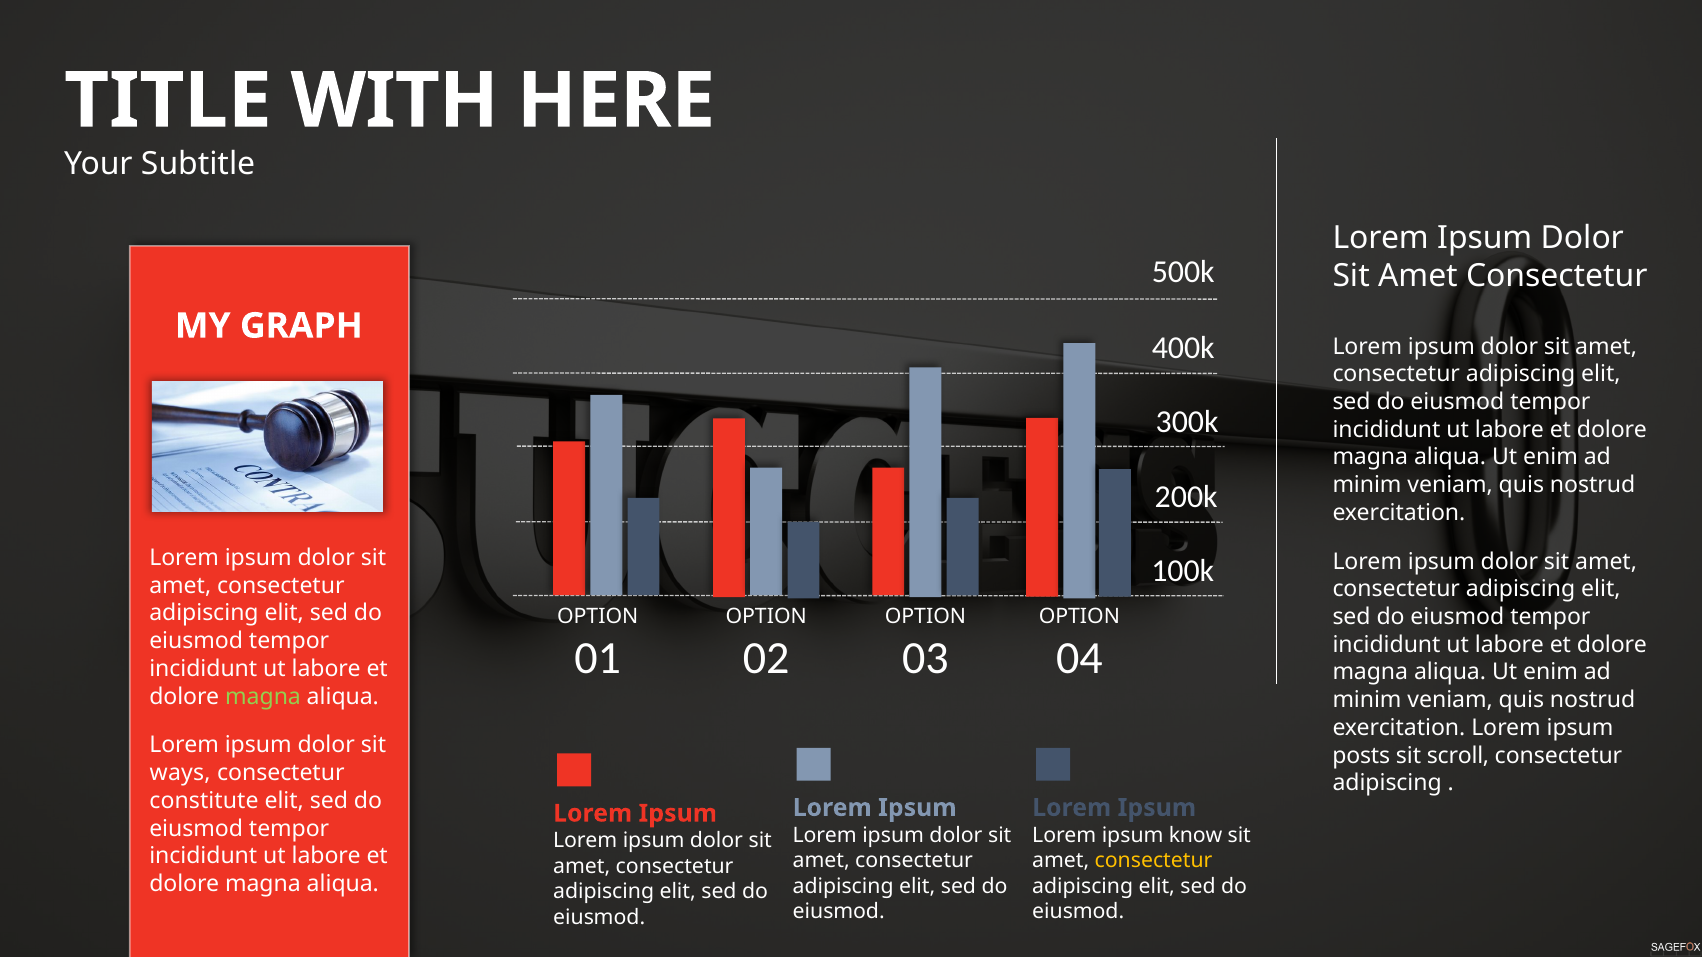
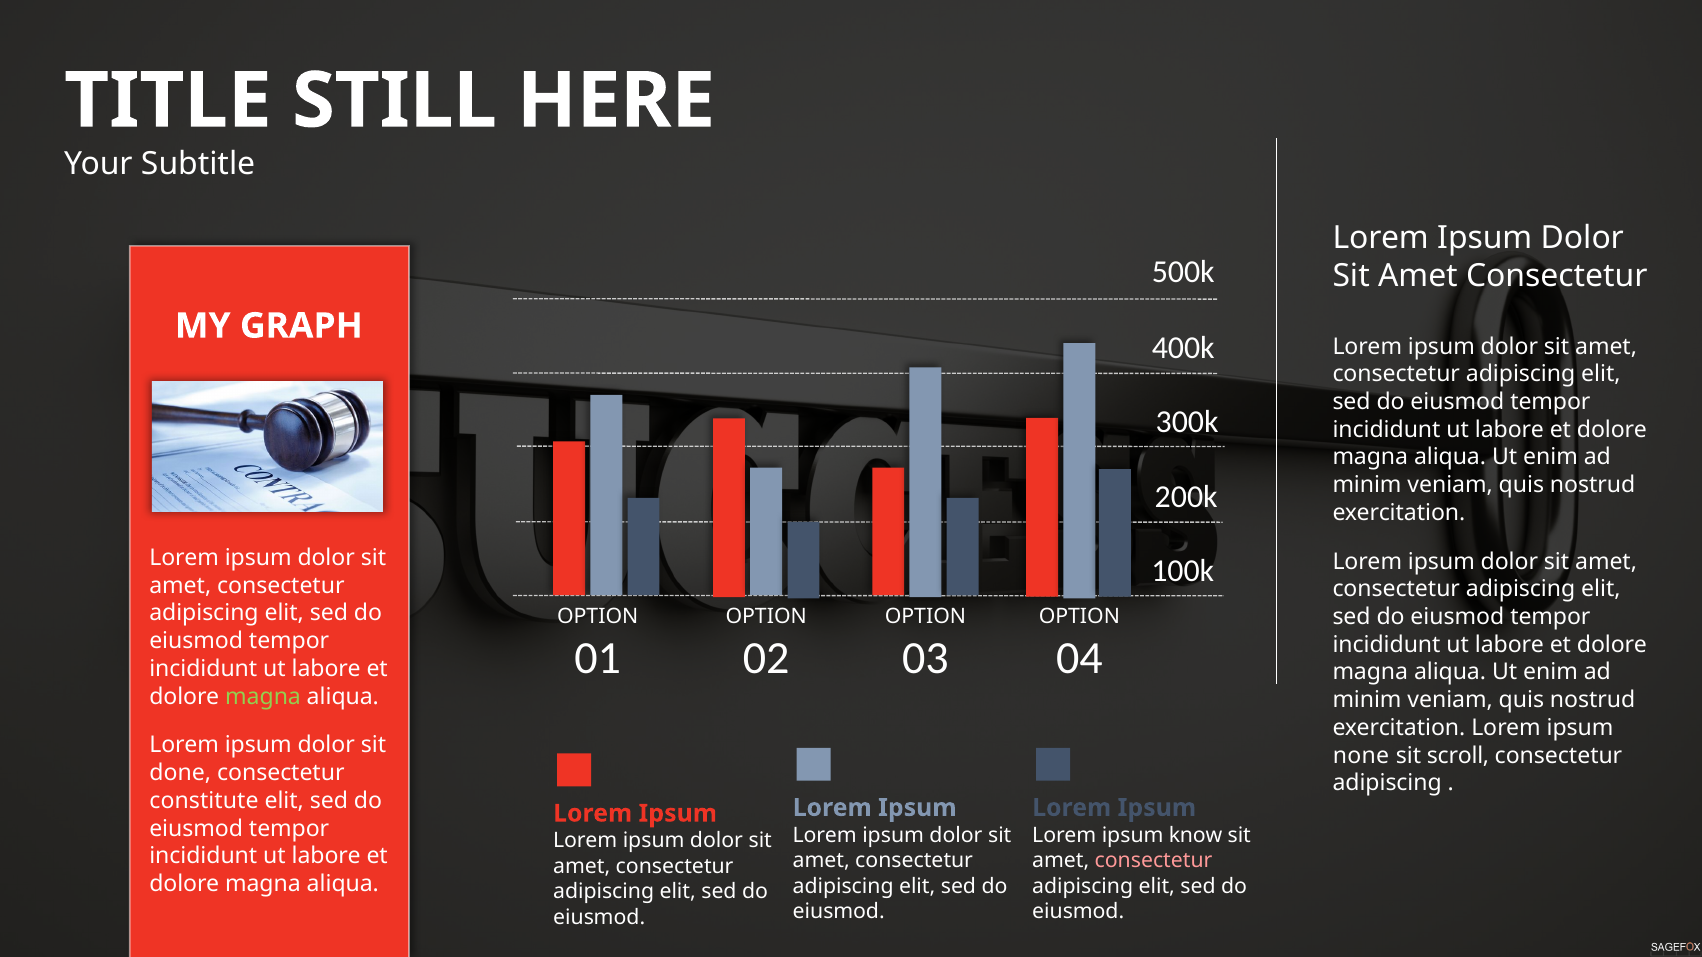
WITH: WITH -> STILL
posts: posts -> none
ways: ways -> done
consectetur at (1154, 861) colour: yellow -> pink
